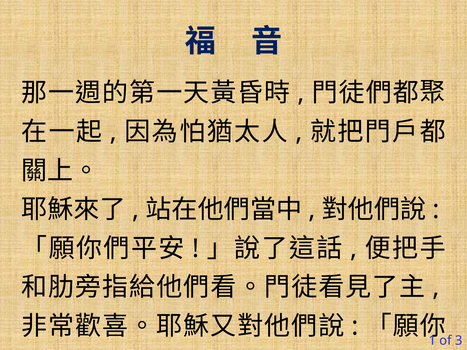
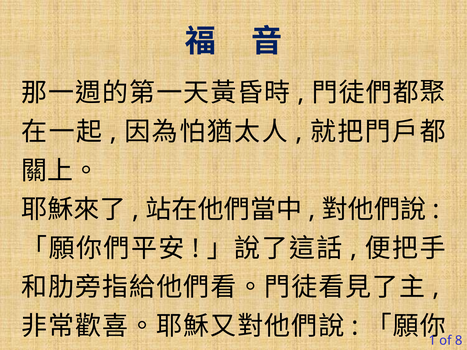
3: 3 -> 8
